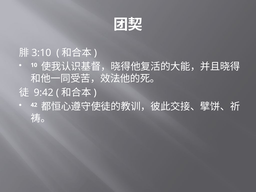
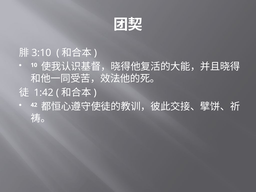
9:42: 9:42 -> 1:42
